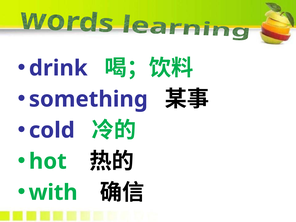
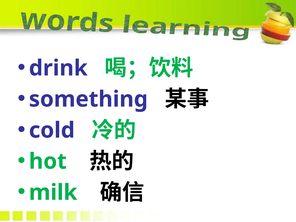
with: with -> milk
